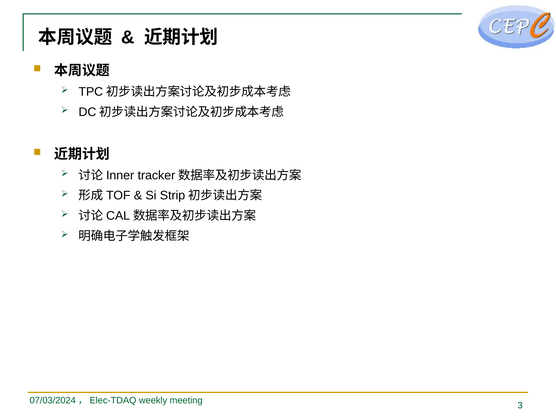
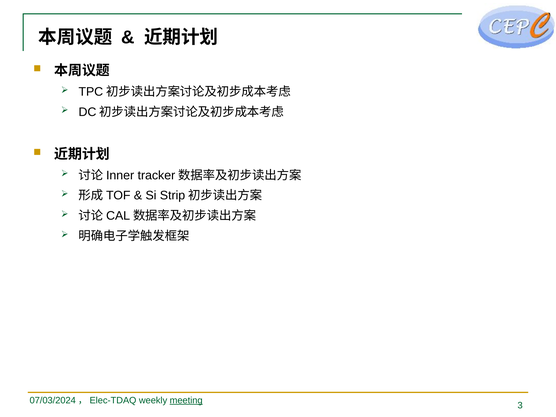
meeting underline: none -> present
